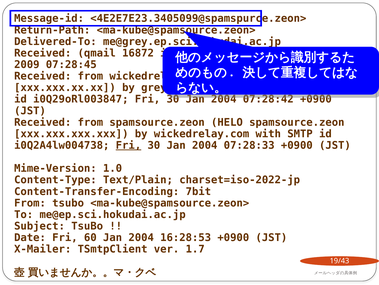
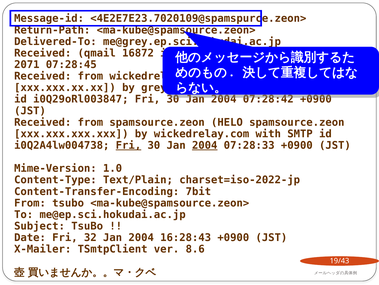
<4E2E7E23.3405099@spamspurce.zeon>: <4E2E7E23.3405099@spamspurce.zeon> -> <4E2E7E23.7020109@spamspurce.zeon>
2009: 2009 -> 2071
2004 at (205, 145) underline: none -> present
60: 60 -> 32
16:28:53: 16:28:53 -> 16:28:43
1.7: 1.7 -> 8.6
